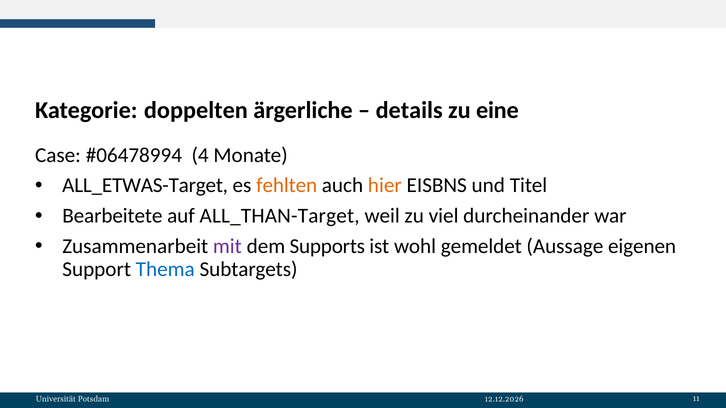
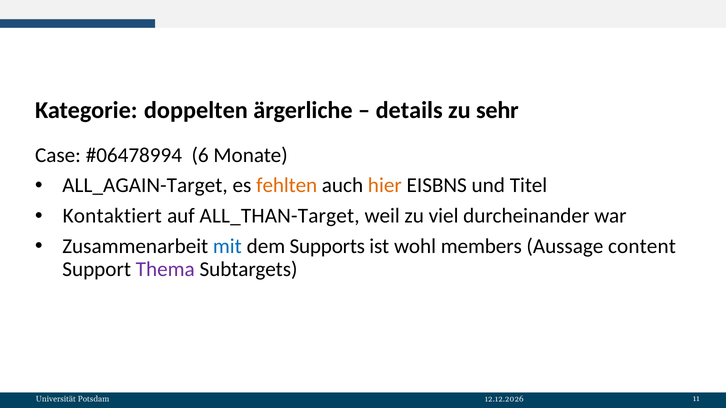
eine: eine -> sehr
4: 4 -> 6
ALL_ETWAS-Target: ALL_ETWAS-Target -> ALL_AGAIN-Target
Bearbeitete: Bearbeitete -> Kontaktiert
mit colour: purple -> blue
gemeldet: gemeldet -> members
eigenen: eigenen -> content
Thema colour: blue -> purple
